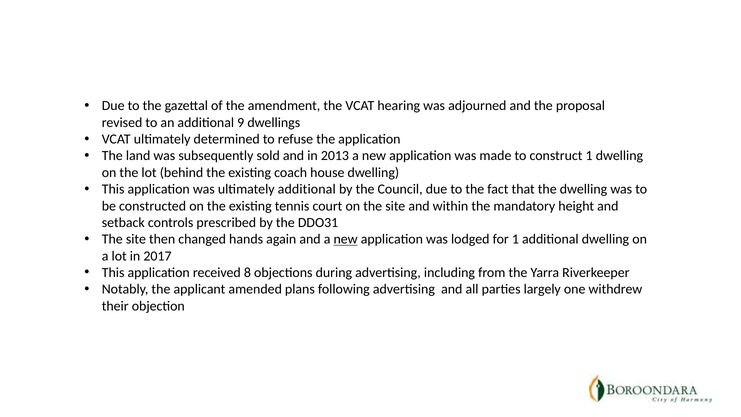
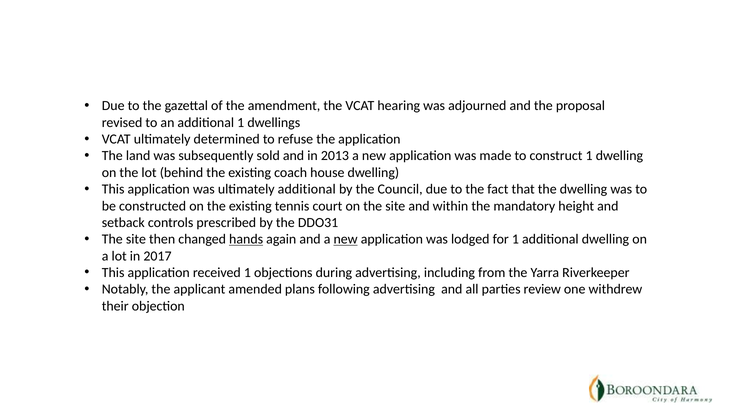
additional 9: 9 -> 1
hands underline: none -> present
received 8: 8 -> 1
largely: largely -> review
